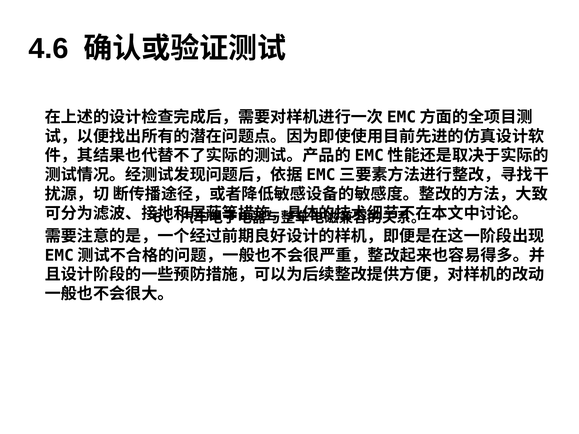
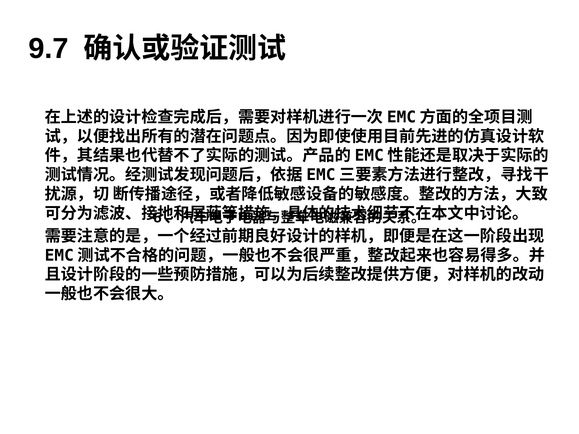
4.6: 4.6 -> 9.7
